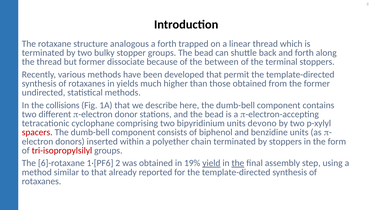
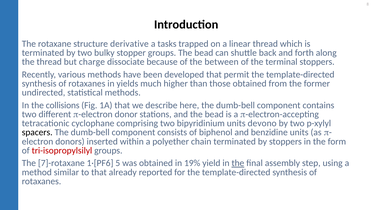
analogous: analogous -> derivative
a forth: forth -> tasks
but former: former -> charge
spacers colour: red -> black
6]-rotaxane: 6]-rotaxane -> 7]-rotaxane
2: 2 -> 5
yield underline: present -> none
